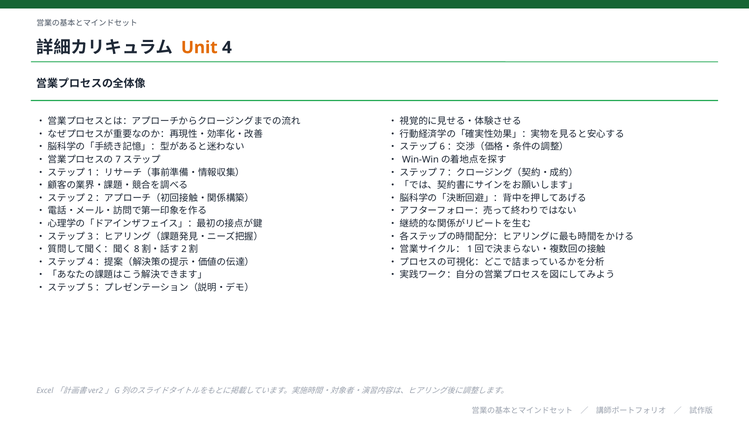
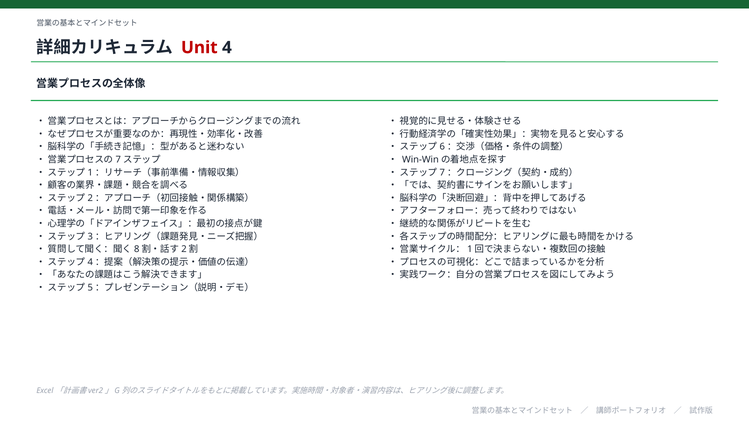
Unit colour: orange -> red
